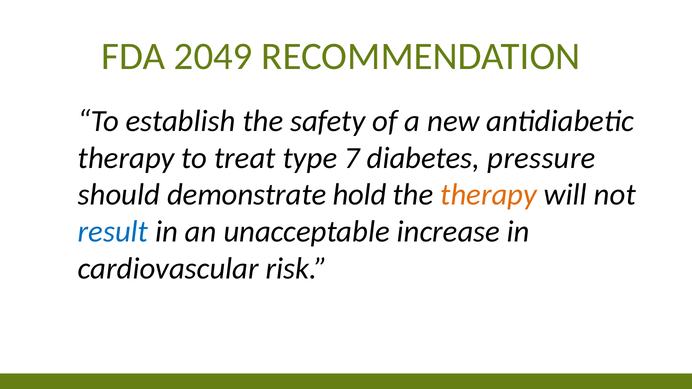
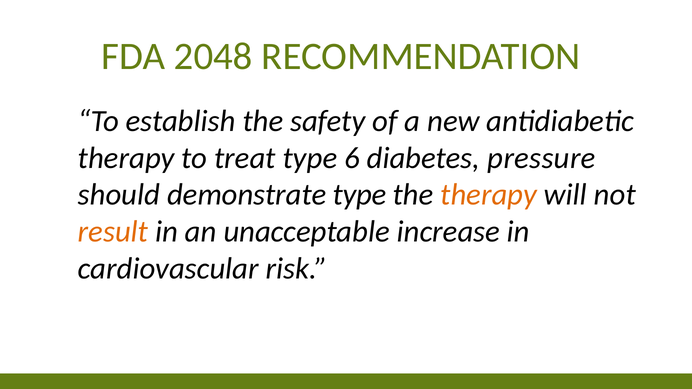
2049: 2049 -> 2048
7: 7 -> 6
demonstrate hold: hold -> type
result colour: blue -> orange
